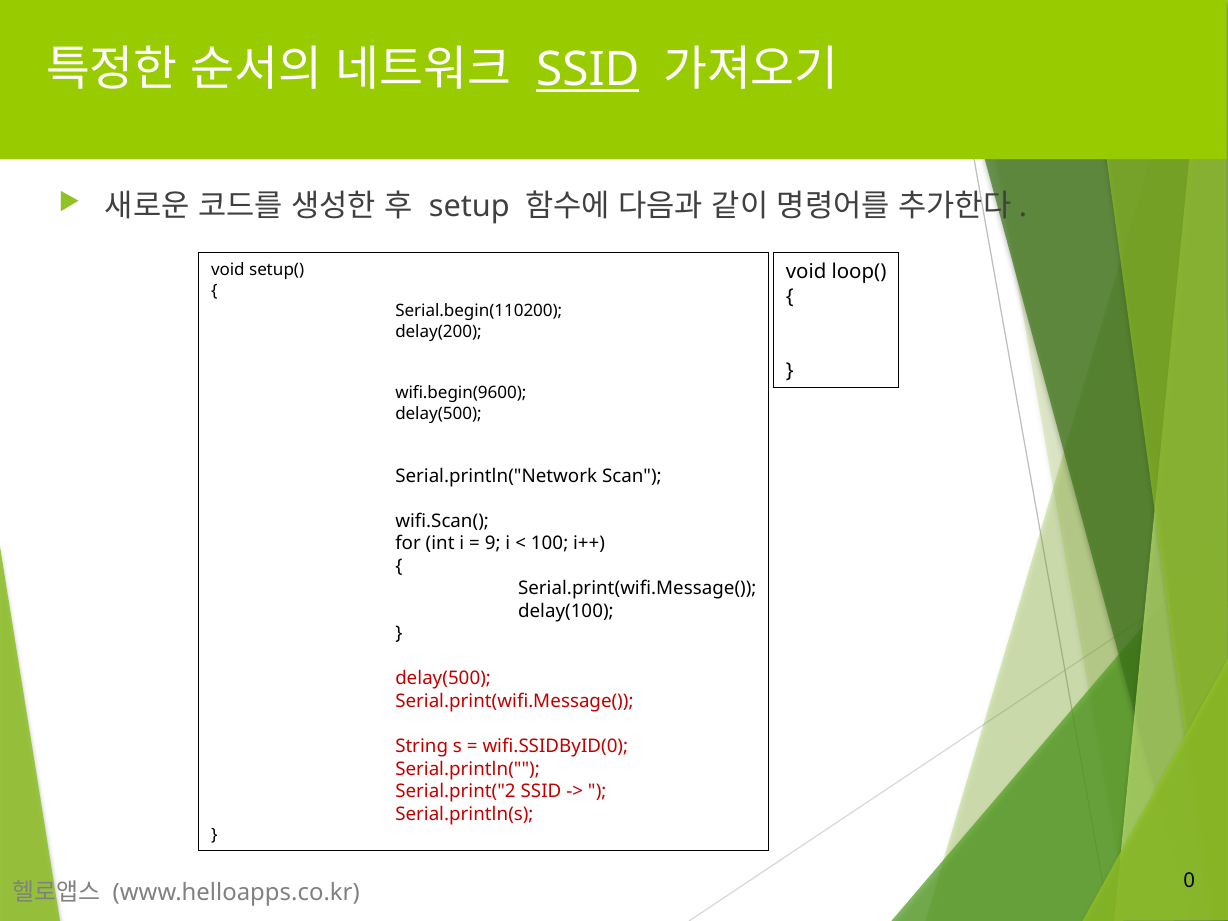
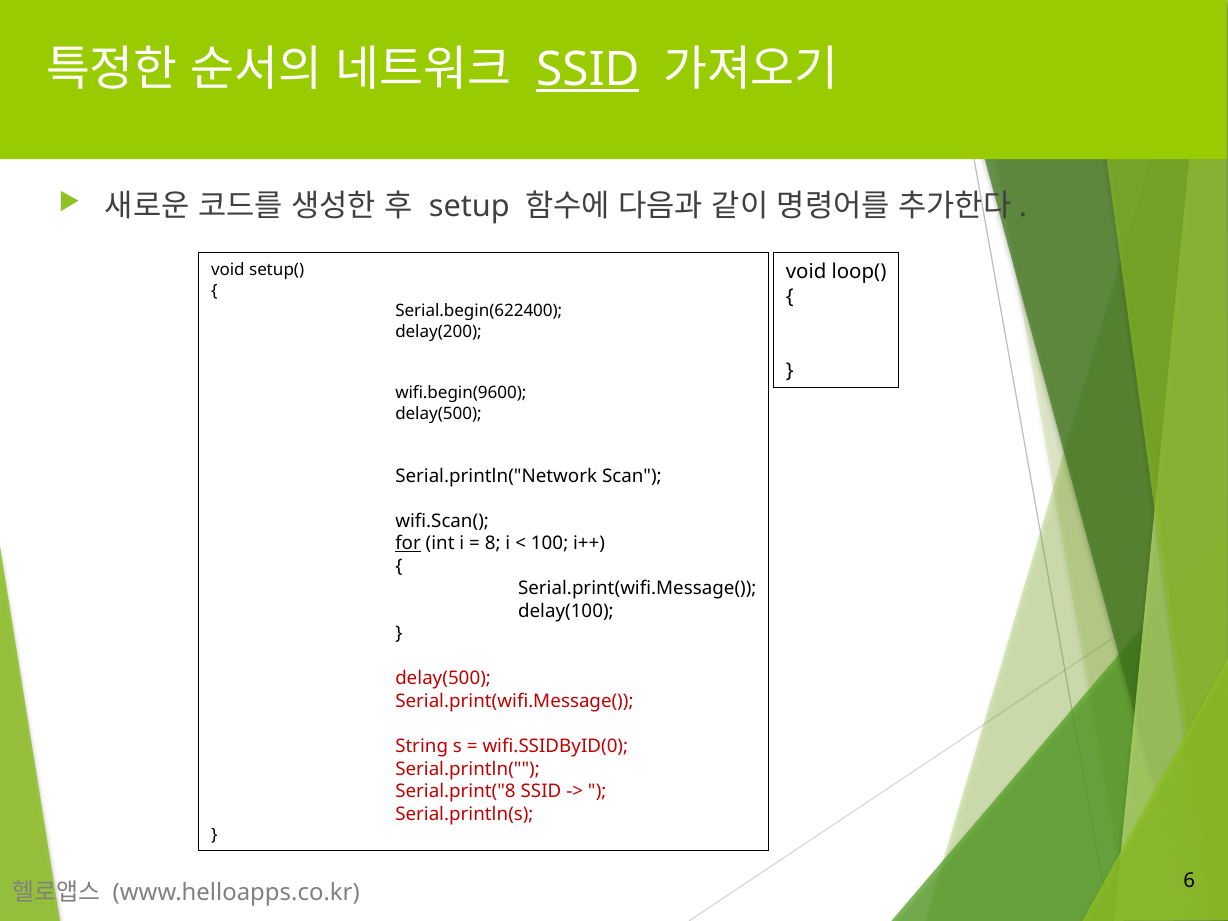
Serial.begin(110200: Serial.begin(110200 -> Serial.begin(622400
for underline: none -> present
9: 9 -> 8
Serial.print("2: Serial.print("2 -> Serial.print("8
0: 0 -> 6
